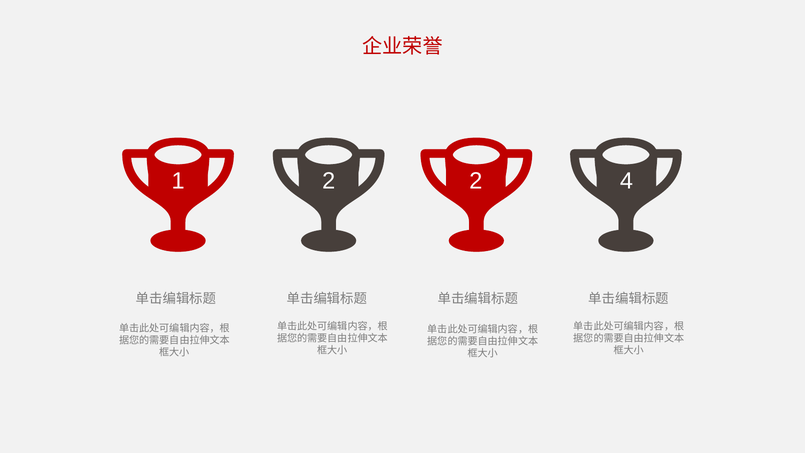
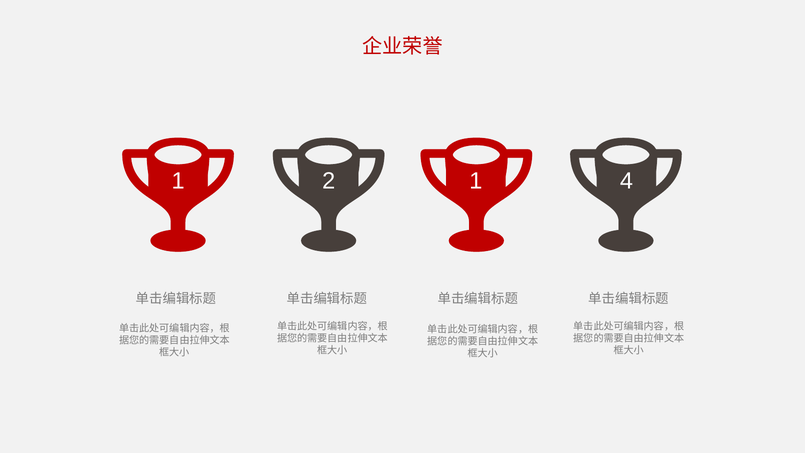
2 2: 2 -> 1
